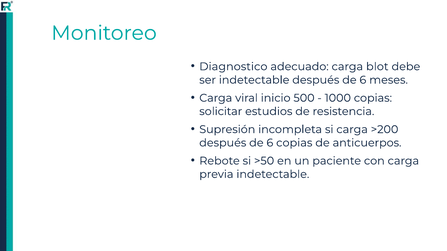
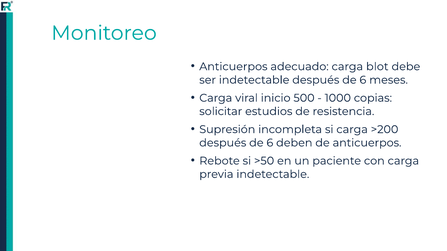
Diagnostico at (233, 67): Diagnostico -> Anticuerpos
6 copias: copias -> deben
